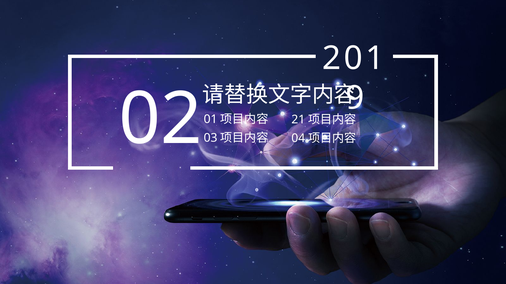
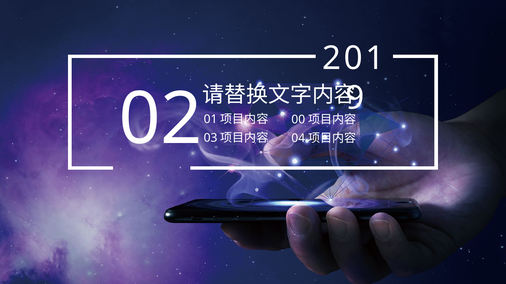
21: 21 -> 00
